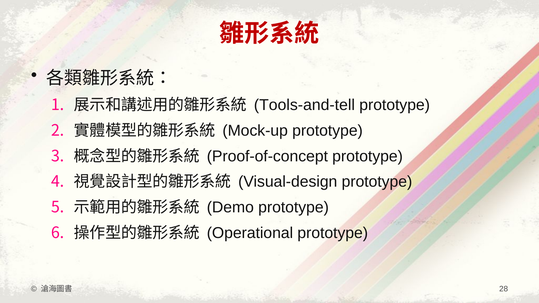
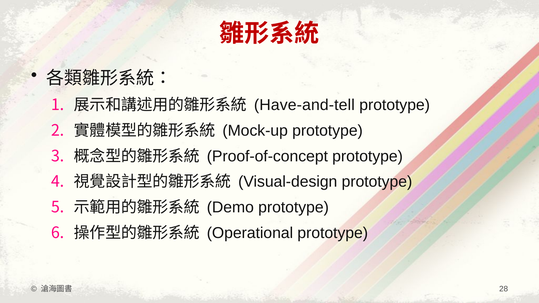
Tools-and-tell: Tools-and-tell -> Have-and-tell
